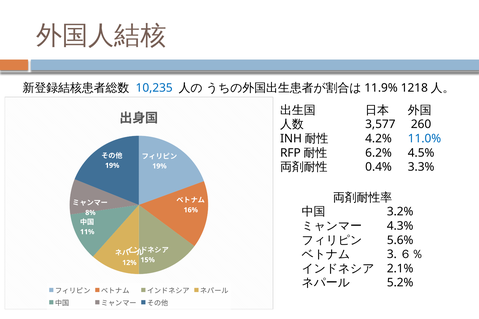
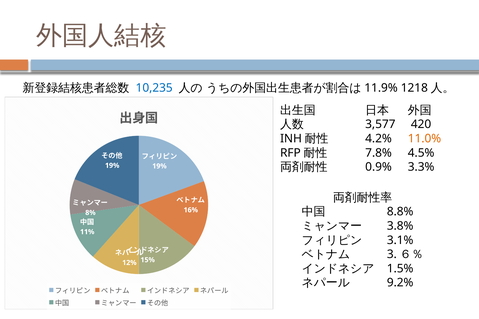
260: 260 -> 420
11.0% colour: blue -> orange
6.2%: 6.2% -> 7.8%
0.4%: 0.4% -> 0.9%
3.2%: 3.2% -> 8.8%
4.3%: 4.3% -> 3.8%
5.6%: 5.6% -> 3.1%
2.1%: 2.1% -> 1.5%
5.2%: 5.2% -> 9.2%
